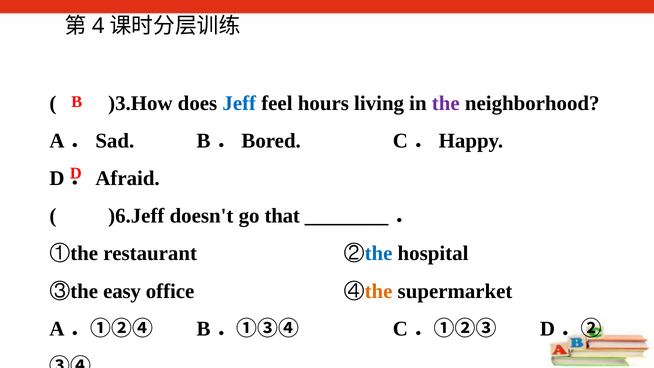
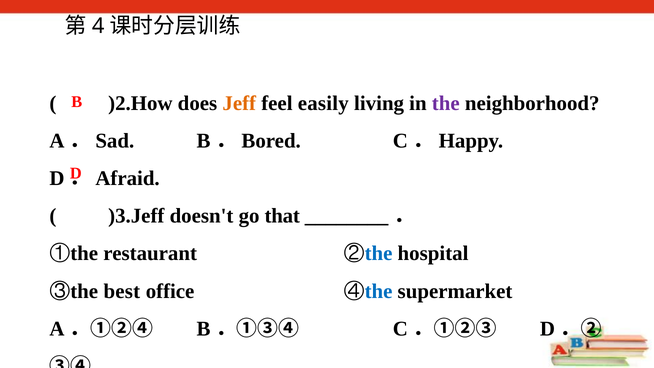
)3.How: )3.How -> )2.How
Jeff colour: blue -> orange
hours: hours -> easily
)6.Jeff: )6.Jeff -> )3.Jeff
easy: easy -> best
the at (379, 291) colour: orange -> blue
